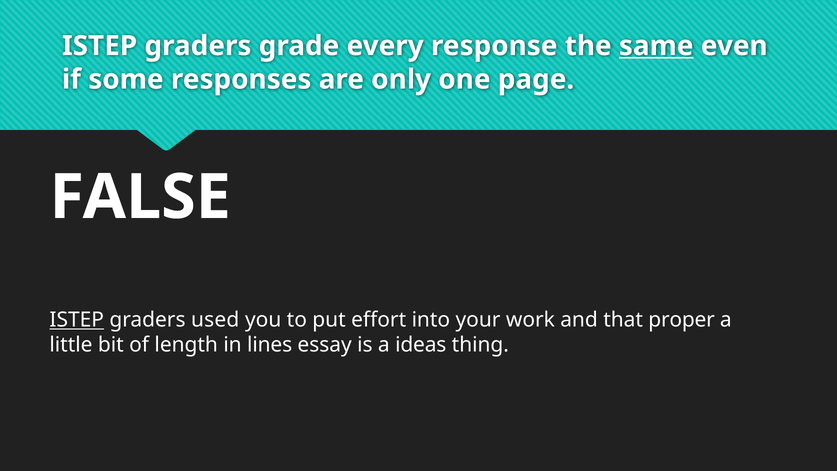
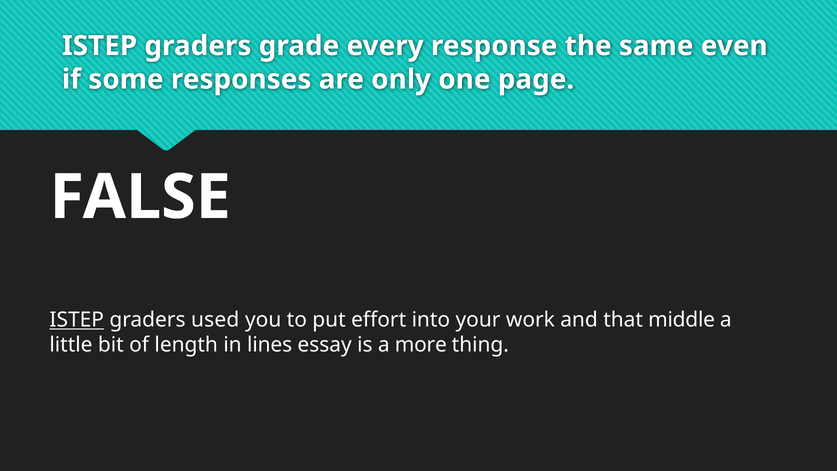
same underline: present -> none
proper: proper -> middle
ideas: ideas -> more
